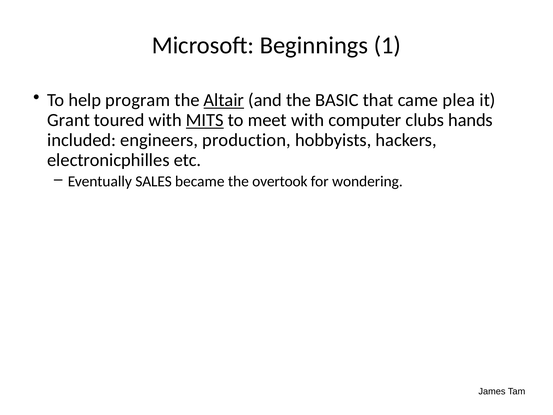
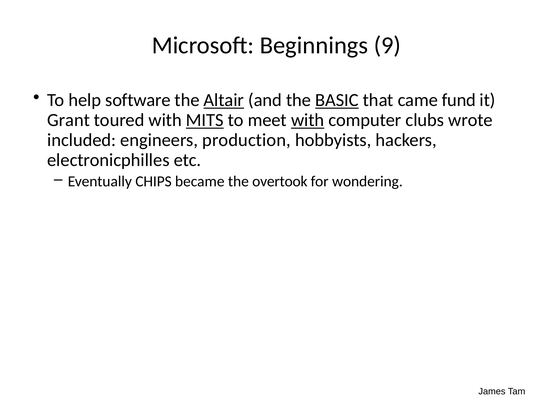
1: 1 -> 9
program: program -> software
BASIC underline: none -> present
plea: plea -> fund
with at (308, 120) underline: none -> present
hands: hands -> wrote
SALES: SALES -> CHIPS
